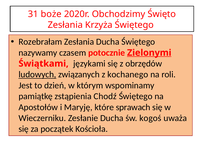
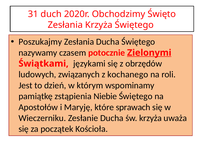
boże: boże -> duch
Rozebrałam: Rozebrałam -> Poszukajmy
ludowych underline: present -> none
Chodź: Chodź -> Niebie
św kogoś: kogoś -> krzyża
